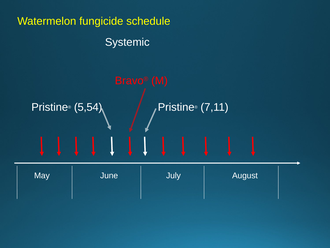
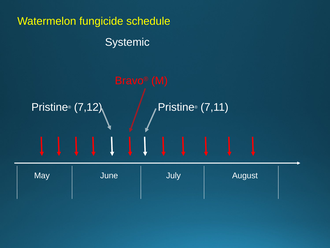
5,54: 5,54 -> 7,12
